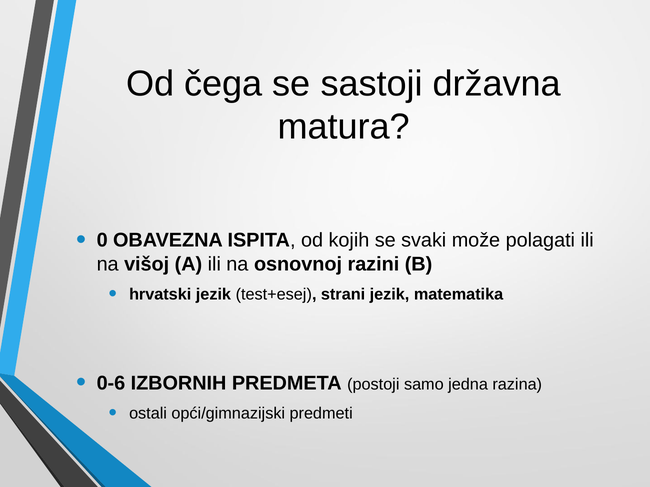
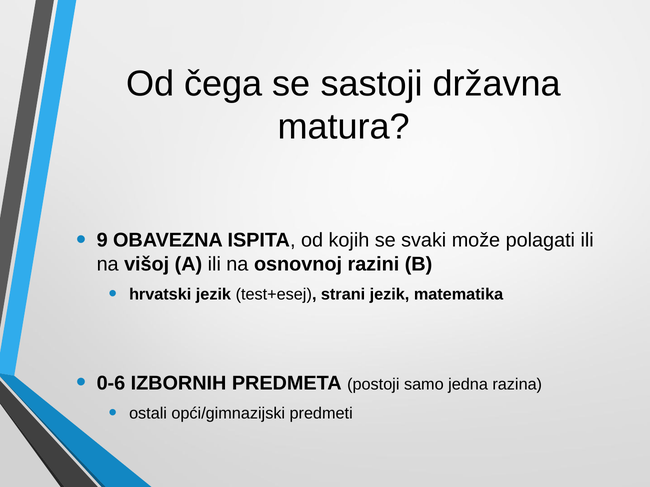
0: 0 -> 9
